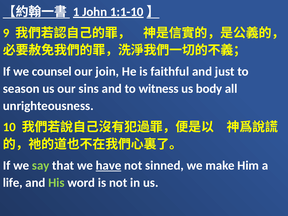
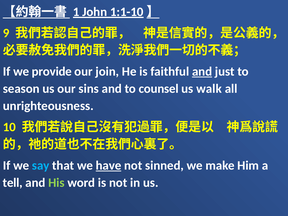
counsel: counsel -> provide
and at (202, 71) underline: none -> present
witness: witness -> counsel
body: body -> walk
say colour: light green -> light blue
life: life -> tell
